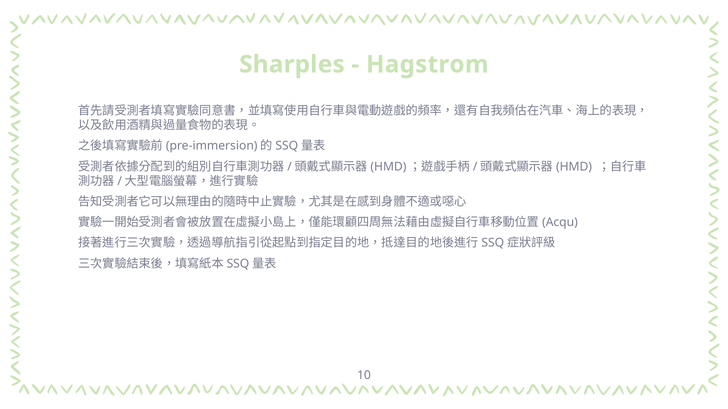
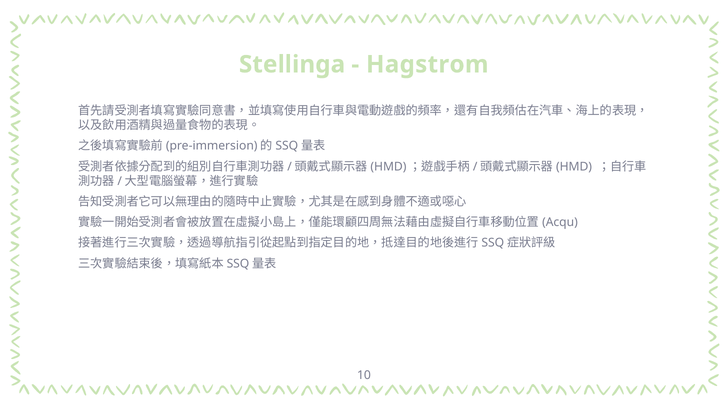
Sharples: Sharples -> Stellinga
